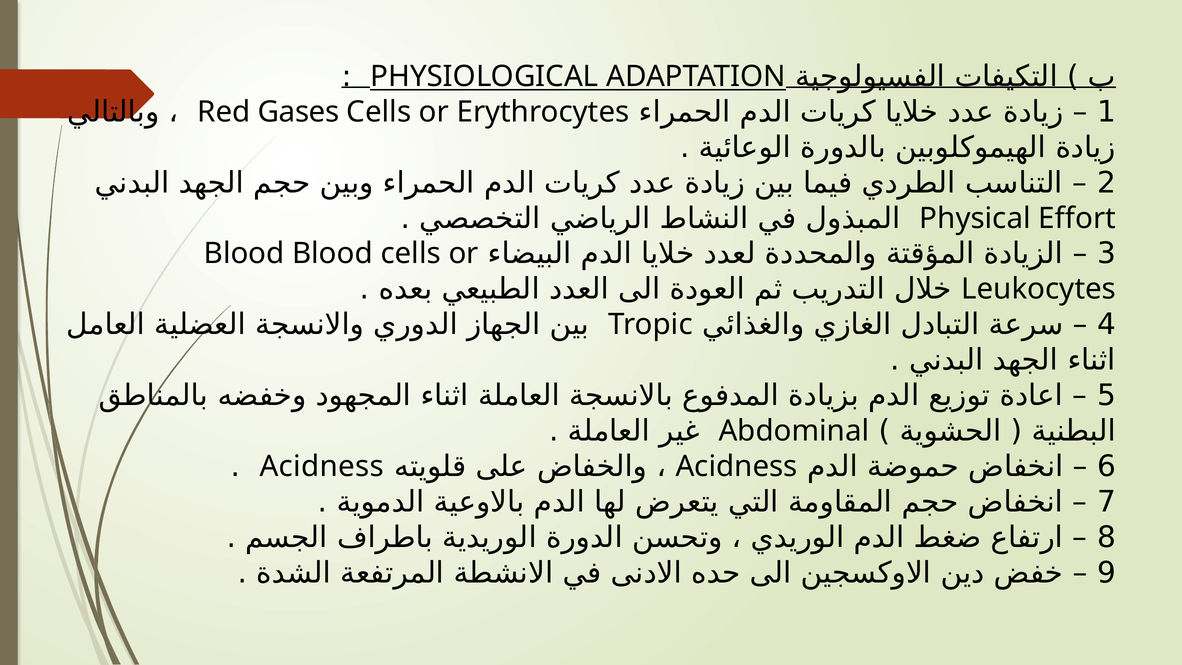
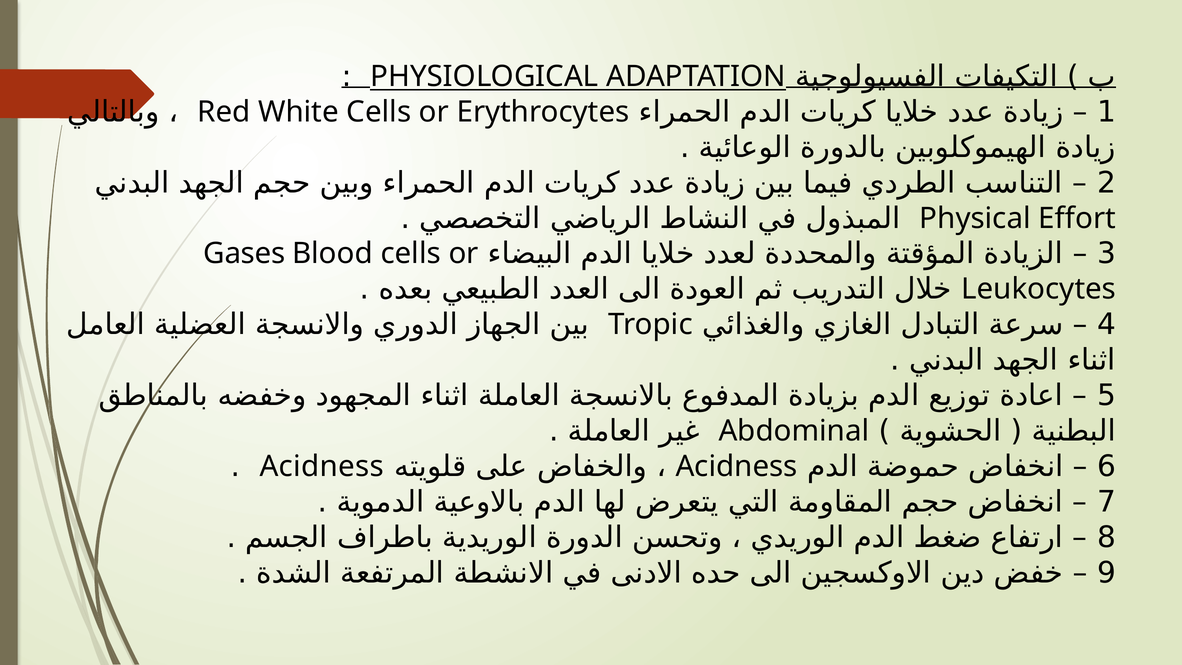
Gases: Gases -> White
Blood at (244, 254): Blood -> Gases
